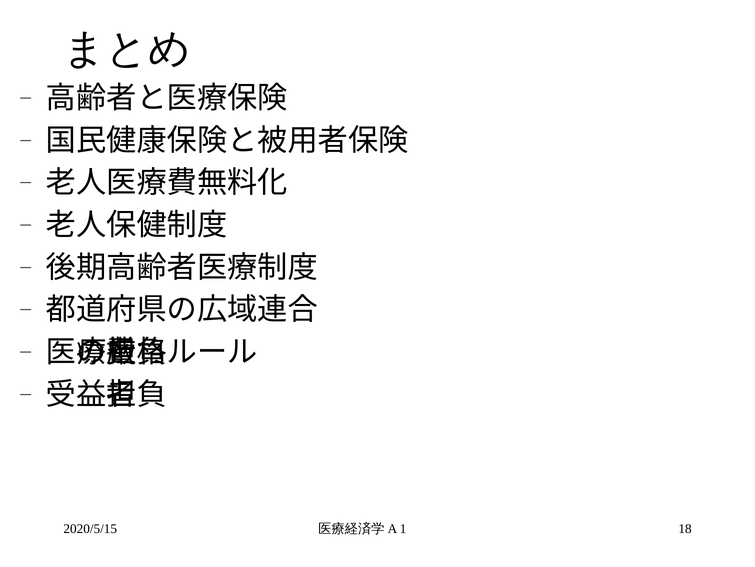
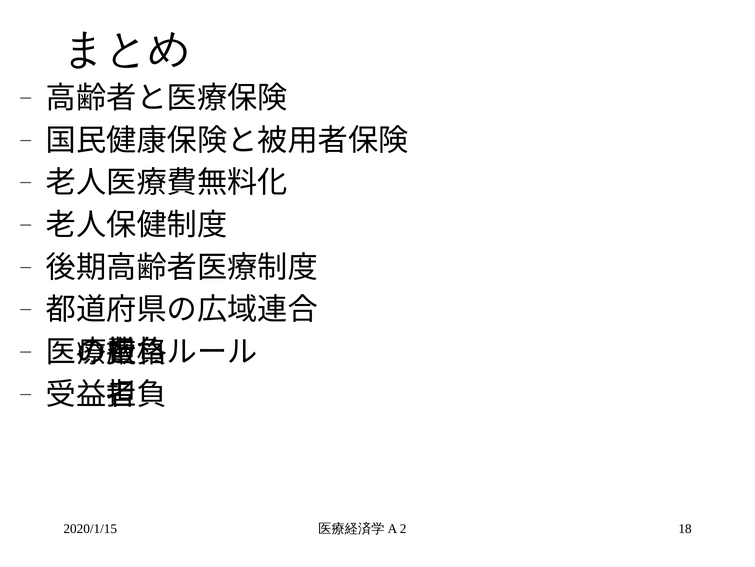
2020/5/15: 2020/5/15 -> 2020/1/15
1: 1 -> 2
